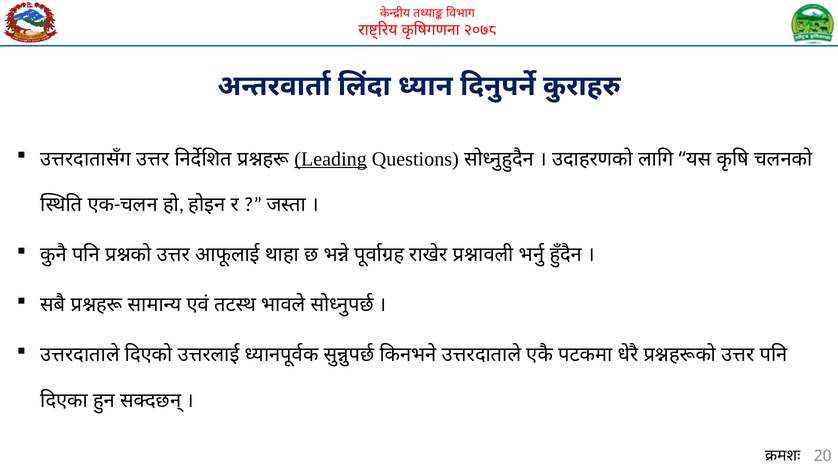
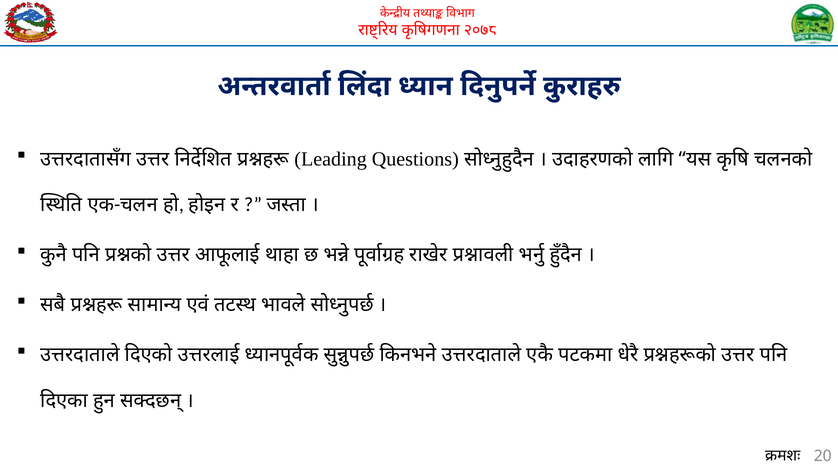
Leading underline: present -> none
